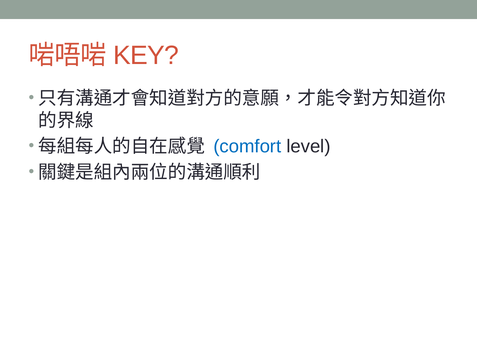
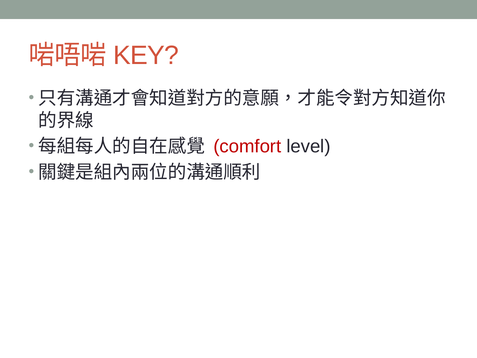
comfort colour: blue -> red
